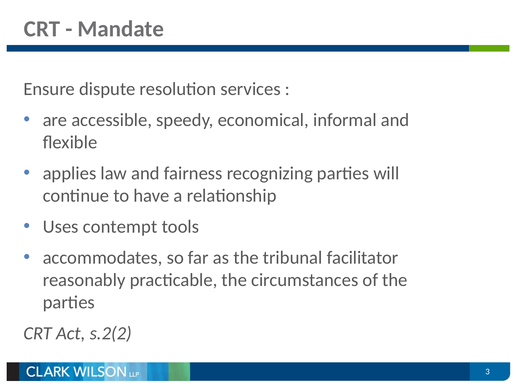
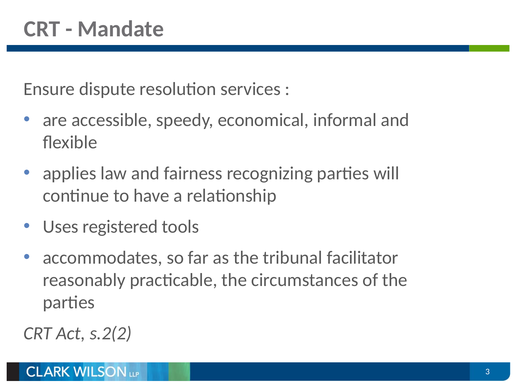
contempt: contempt -> registered
